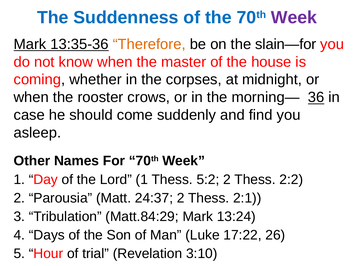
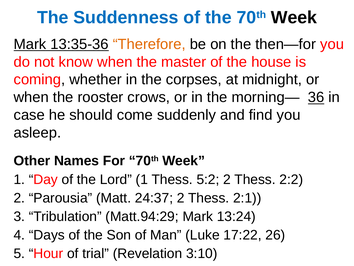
Week at (294, 17) colour: purple -> black
slain—for: slain—for -> then—for
Matt.84:29: Matt.84:29 -> Matt.94:29
